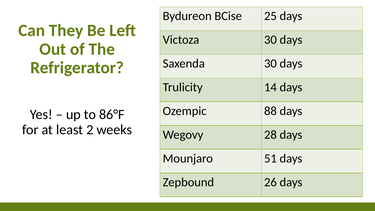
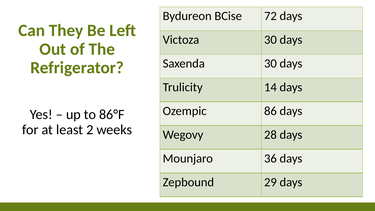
25: 25 -> 72
88: 88 -> 86
51: 51 -> 36
26: 26 -> 29
